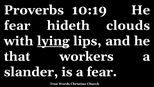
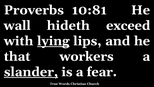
10:19: 10:19 -> 10:81
fear at (17, 25): fear -> wall
clouds: clouds -> exceed
slander underline: none -> present
